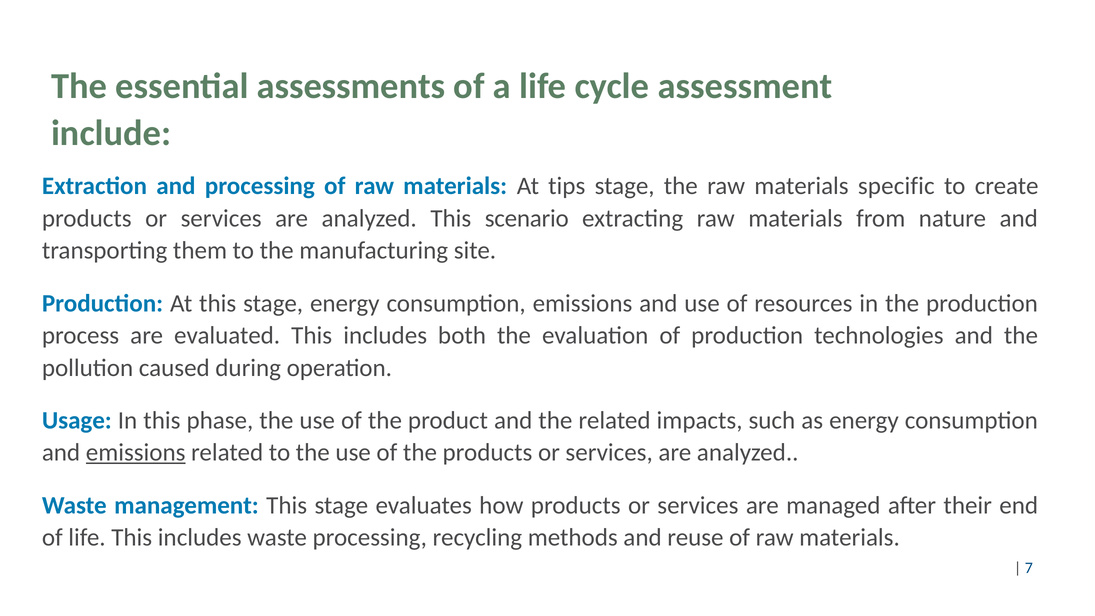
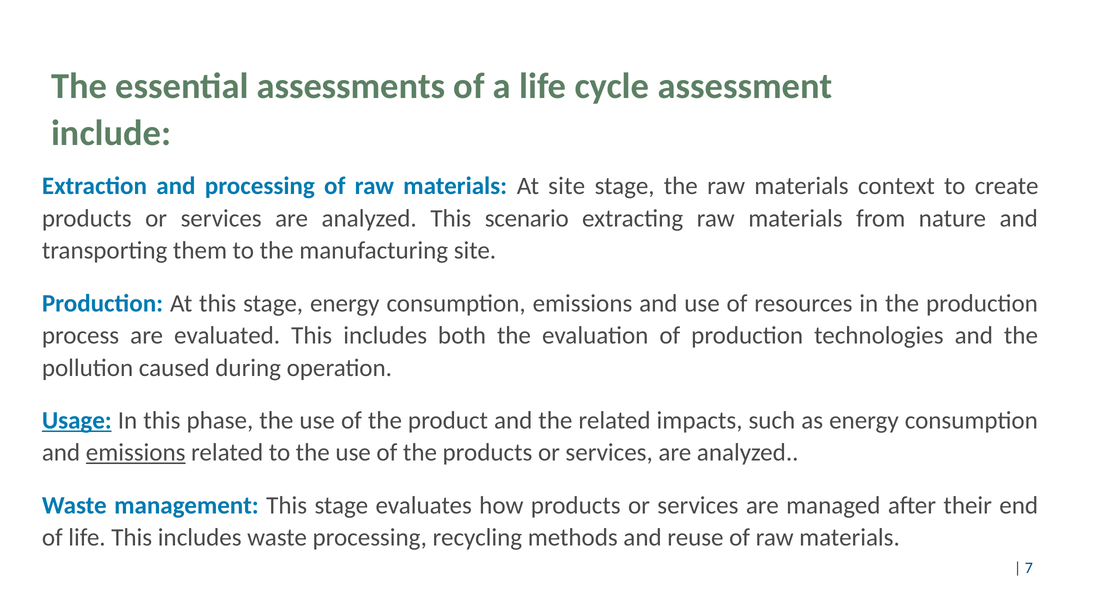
At tips: tips -> site
specific: specific -> context
Usage underline: none -> present
